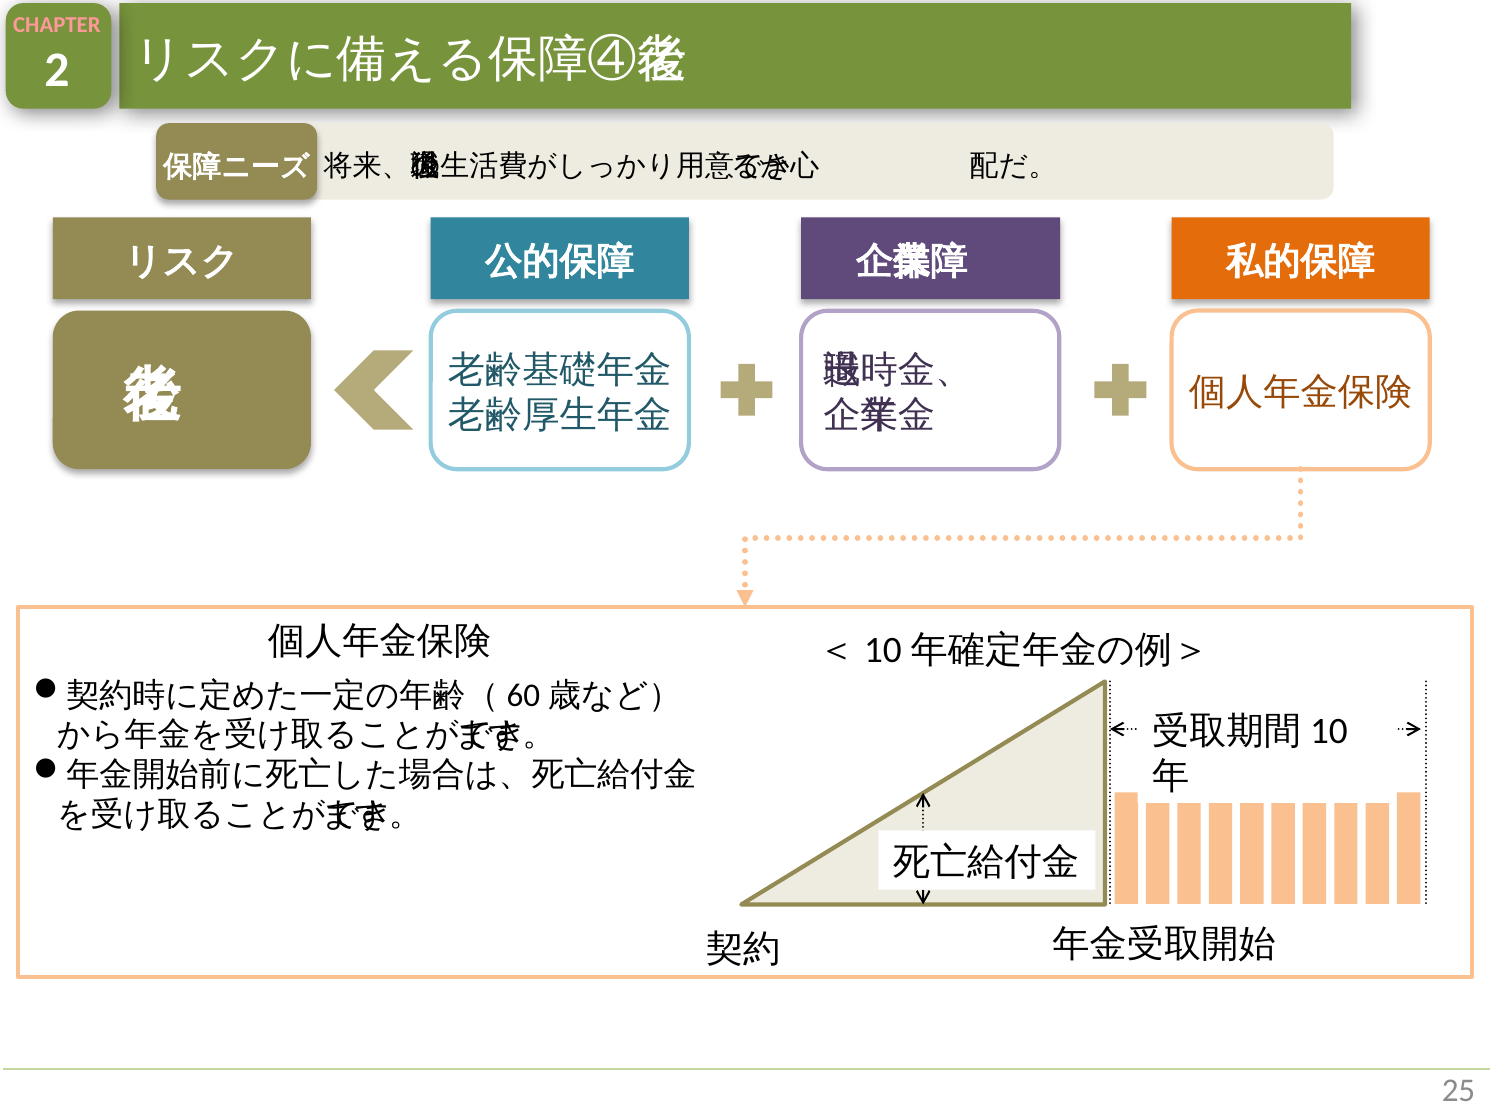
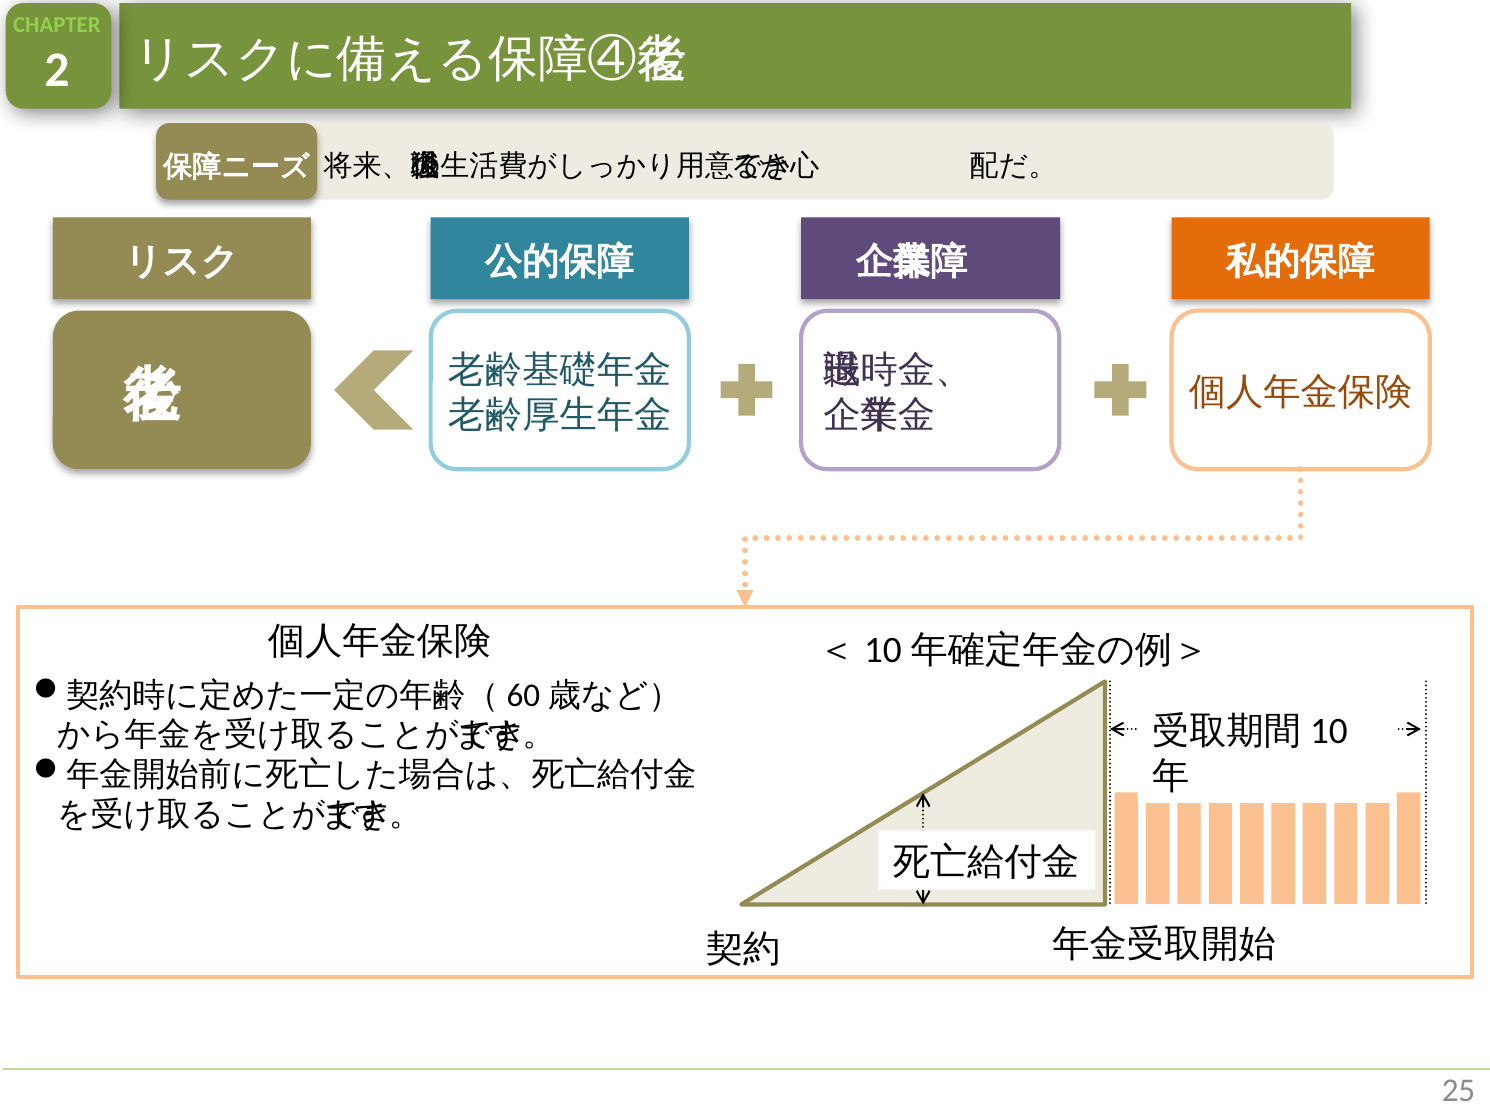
CHAPTER colour: pink -> light green
